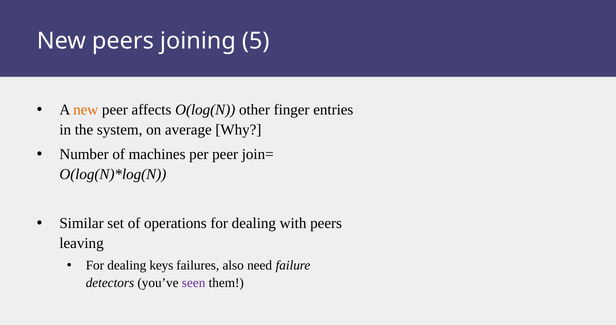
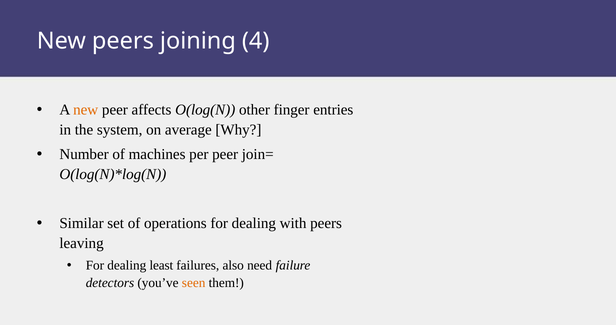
5: 5 -> 4
keys: keys -> least
seen colour: purple -> orange
